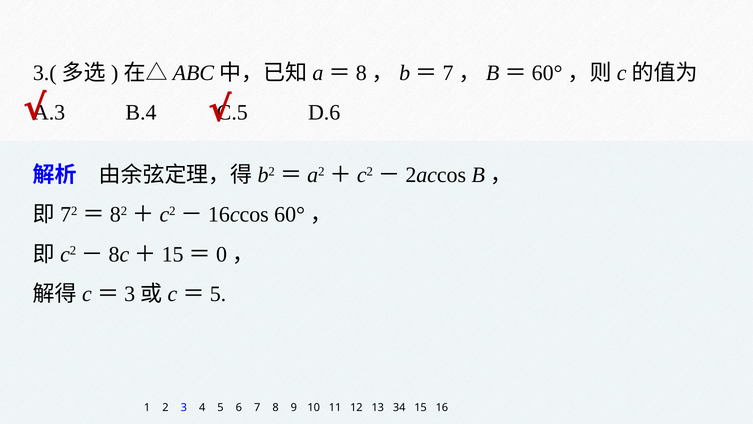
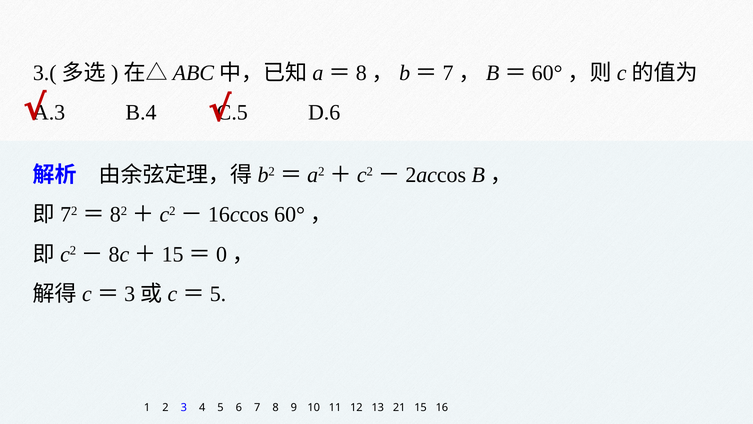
34: 34 -> 21
